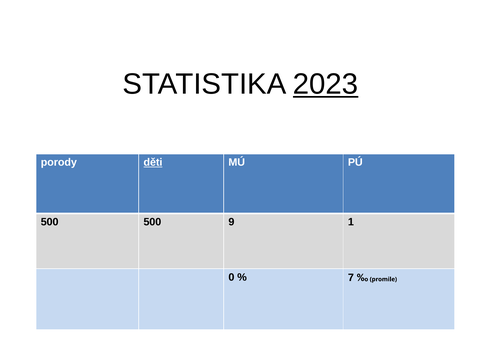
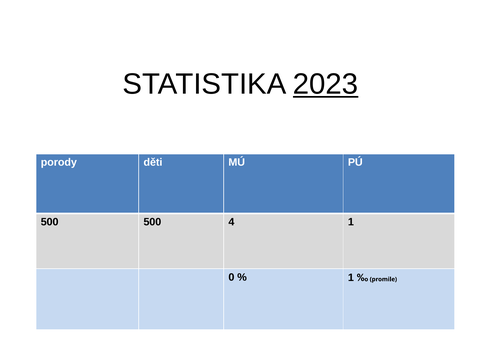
děti underline: present -> none
9: 9 -> 4
7 at (351, 278): 7 -> 1
